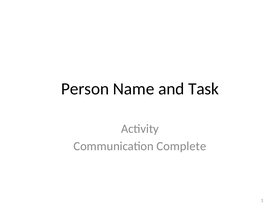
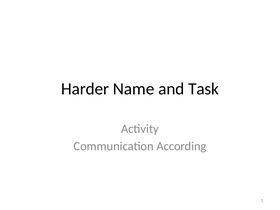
Person: Person -> Harder
Complete: Complete -> According
